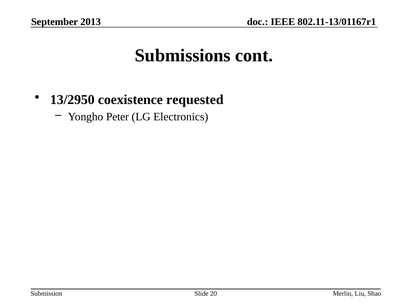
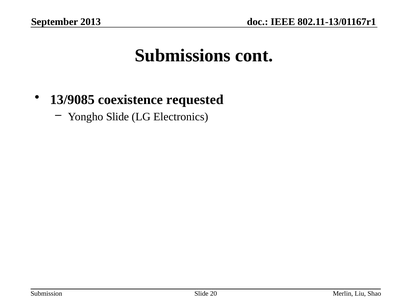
13/2950: 13/2950 -> 13/9085
Yongho Peter: Peter -> Slide
